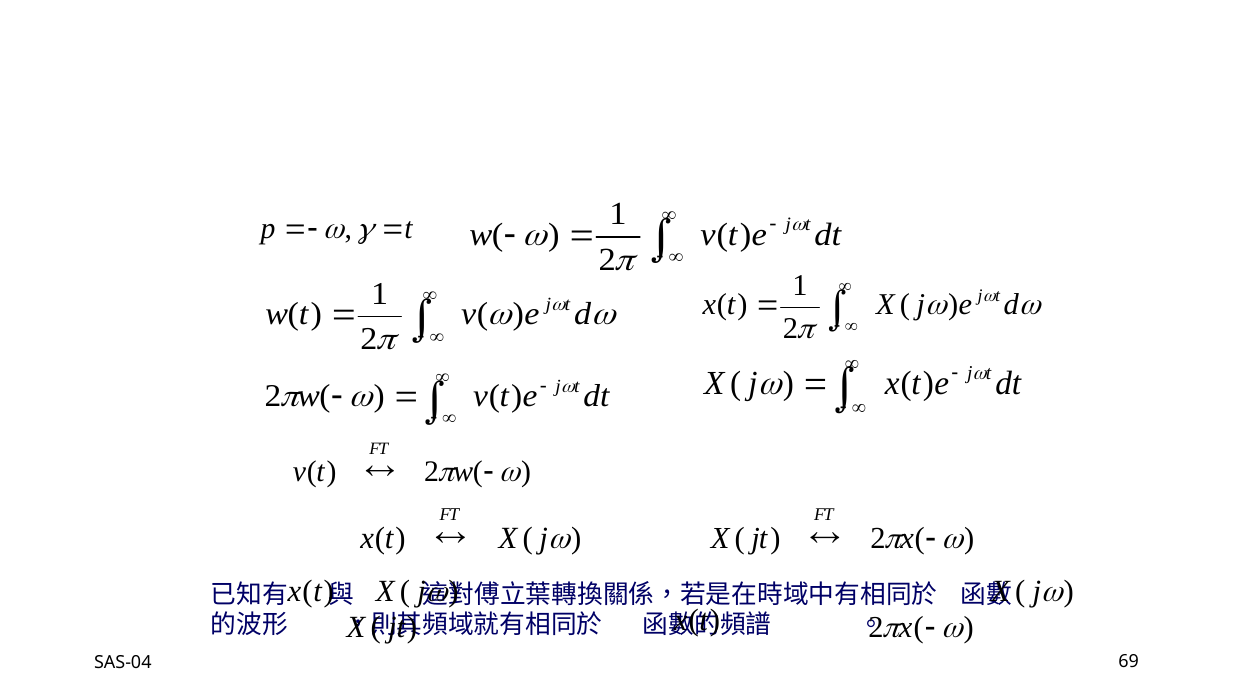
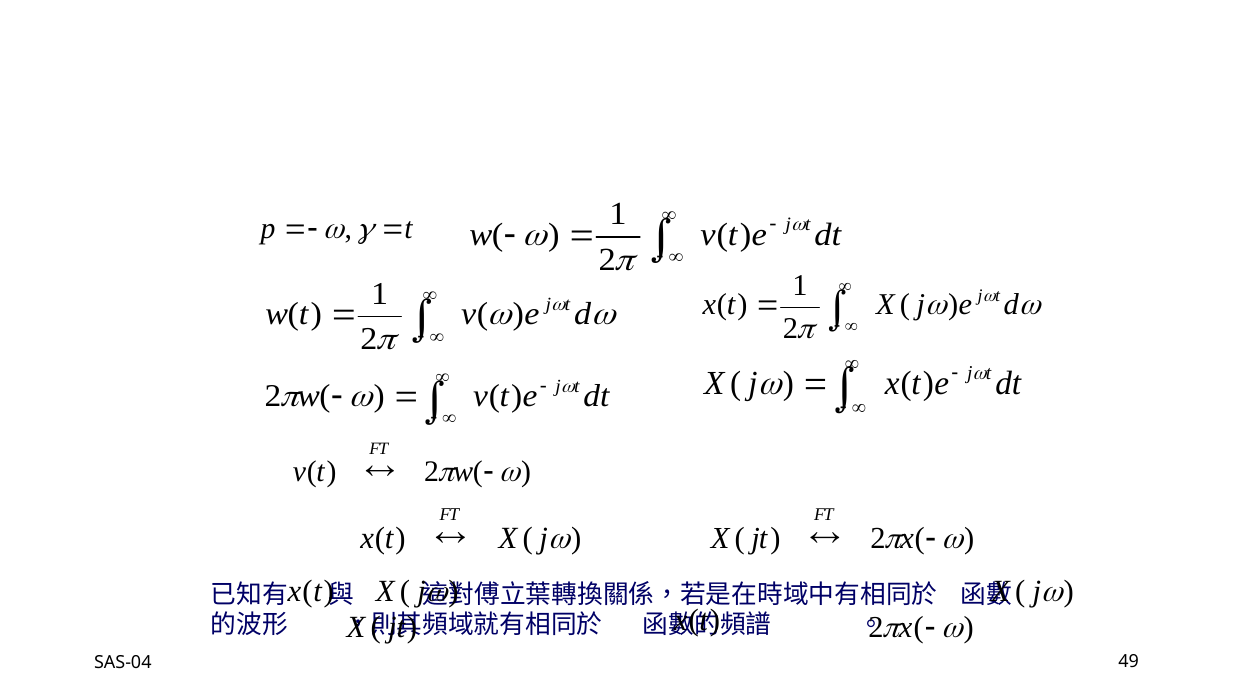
69: 69 -> 49
